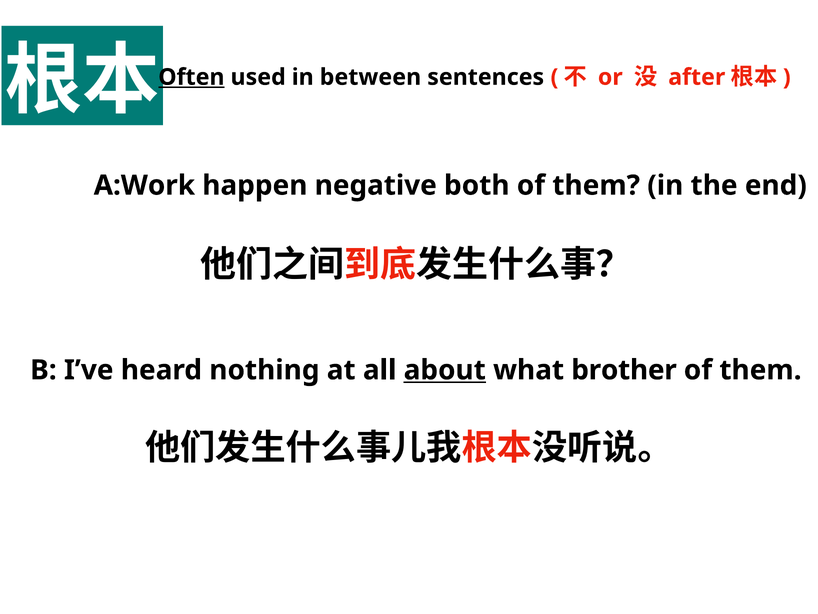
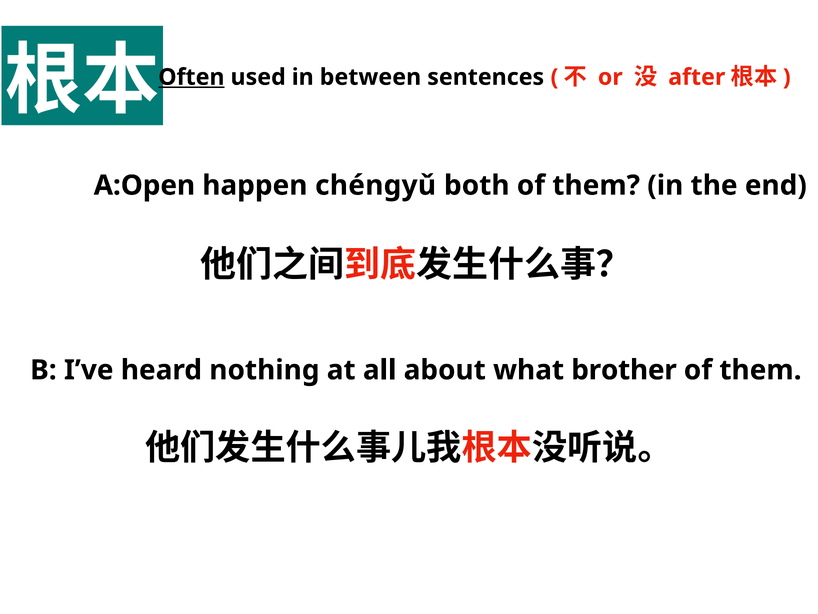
A:Work: A:Work -> A:Open
negative: negative -> chéngyǔ
about underline: present -> none
